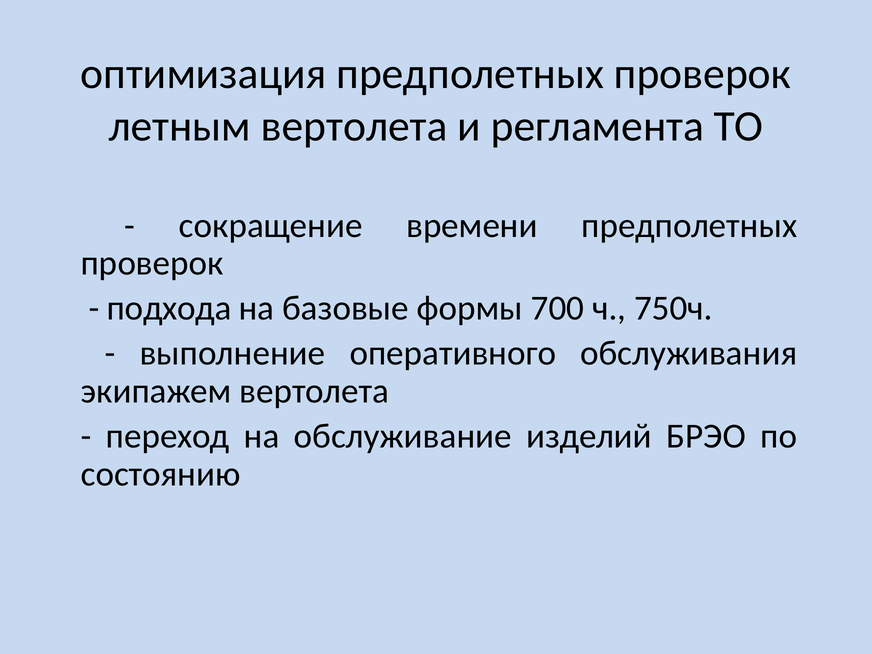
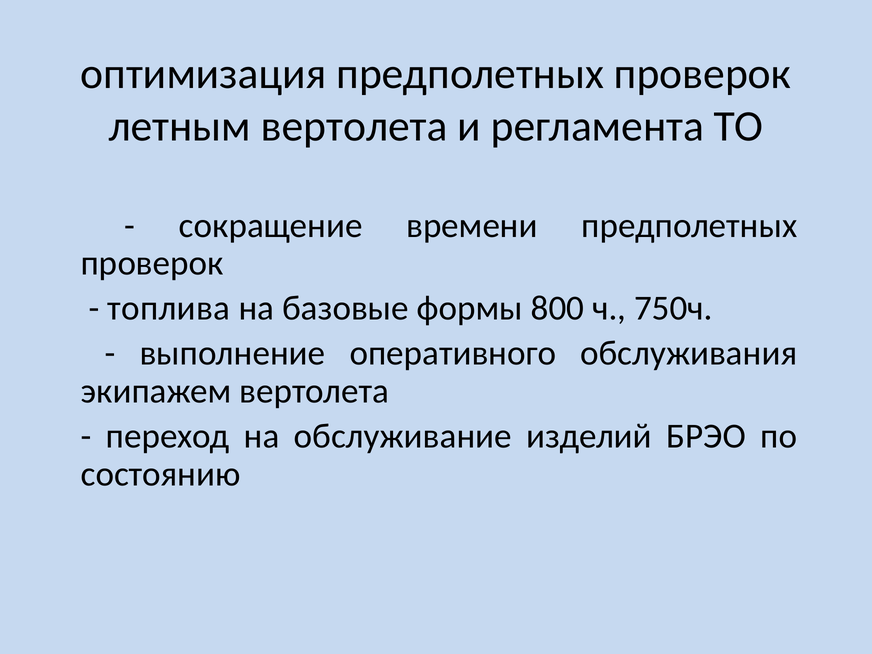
подхода: подхода -> топлива
700: 700 -> 800
